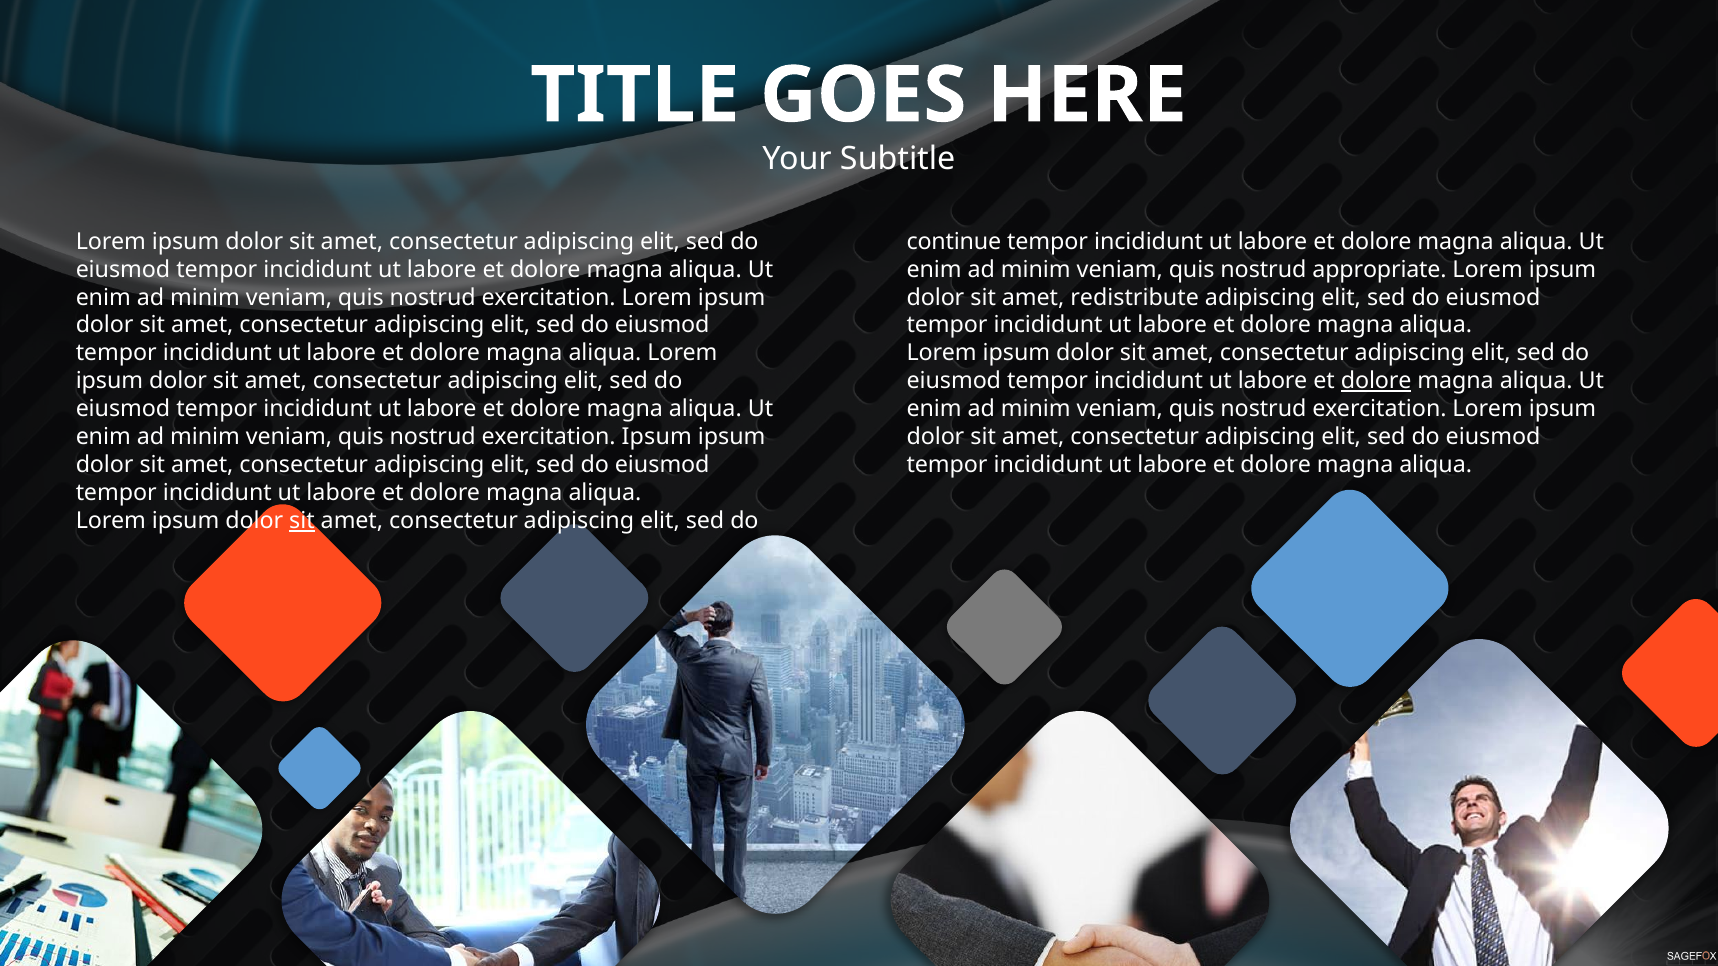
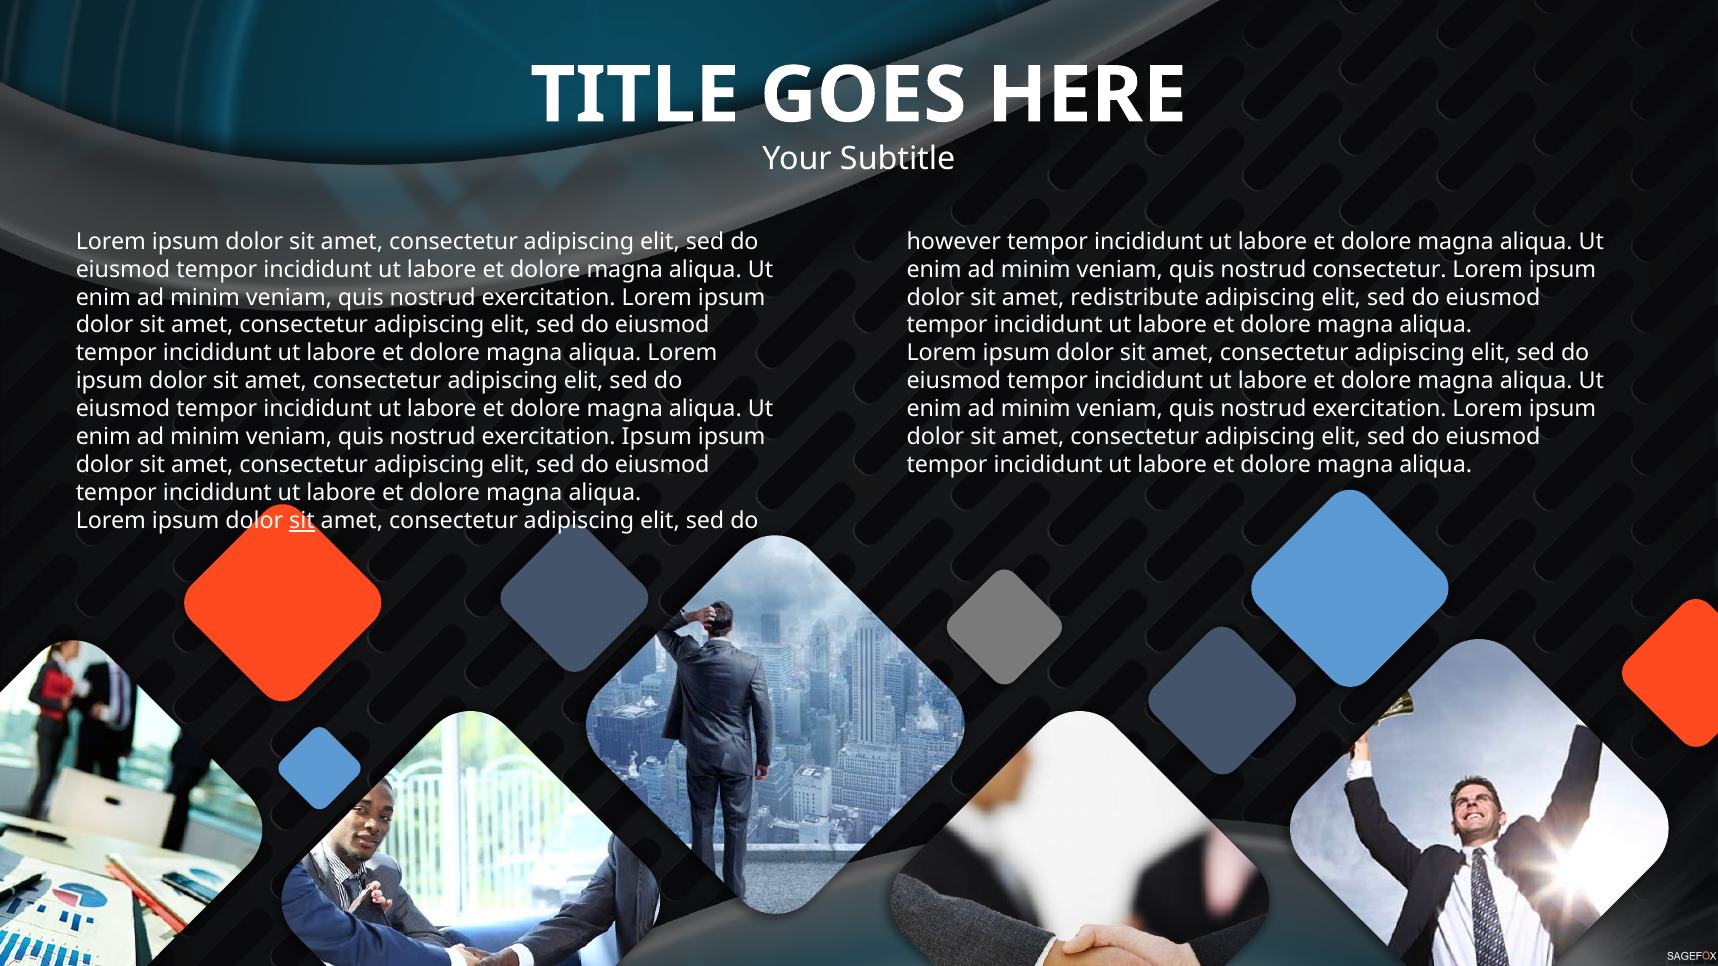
continue: continue -> however
nostrud appropriate: appropriate -> consectetur
dolore at (1376, 381) underline: present -> none
